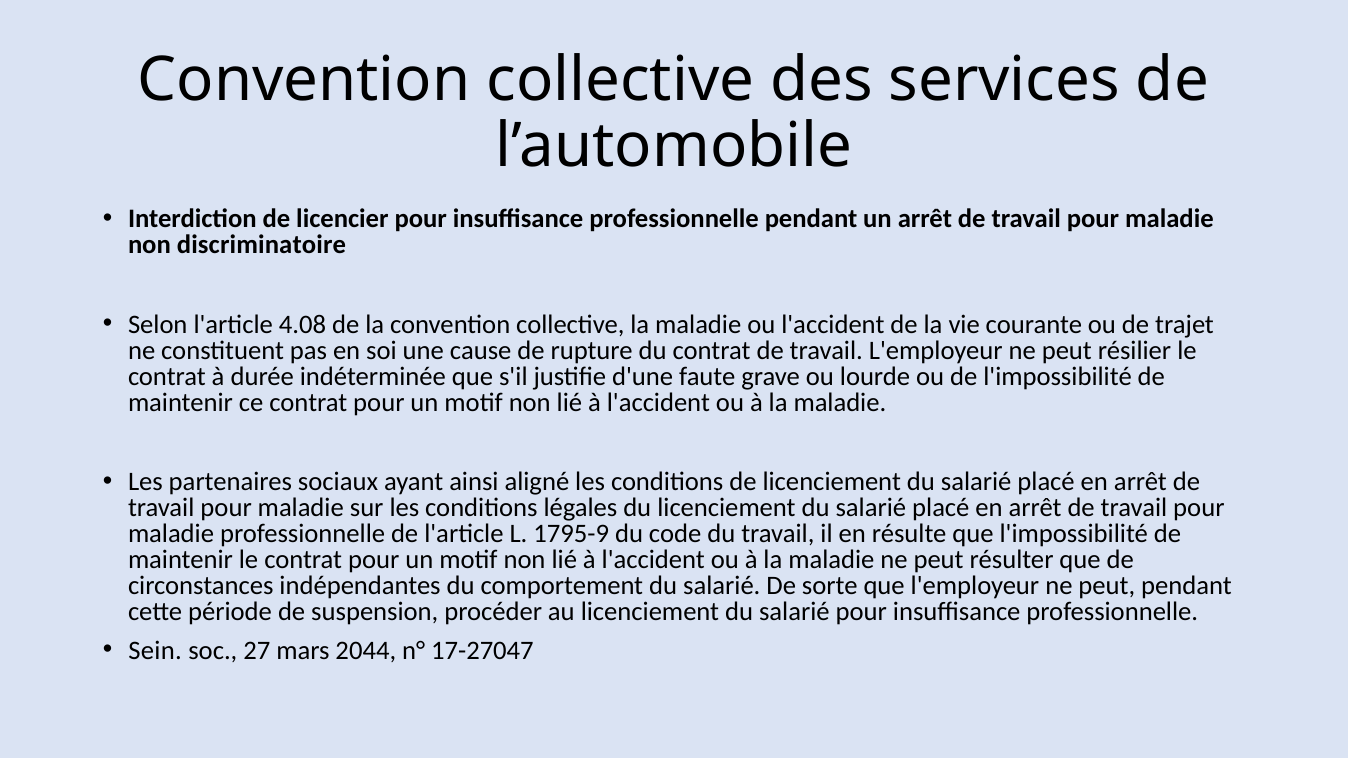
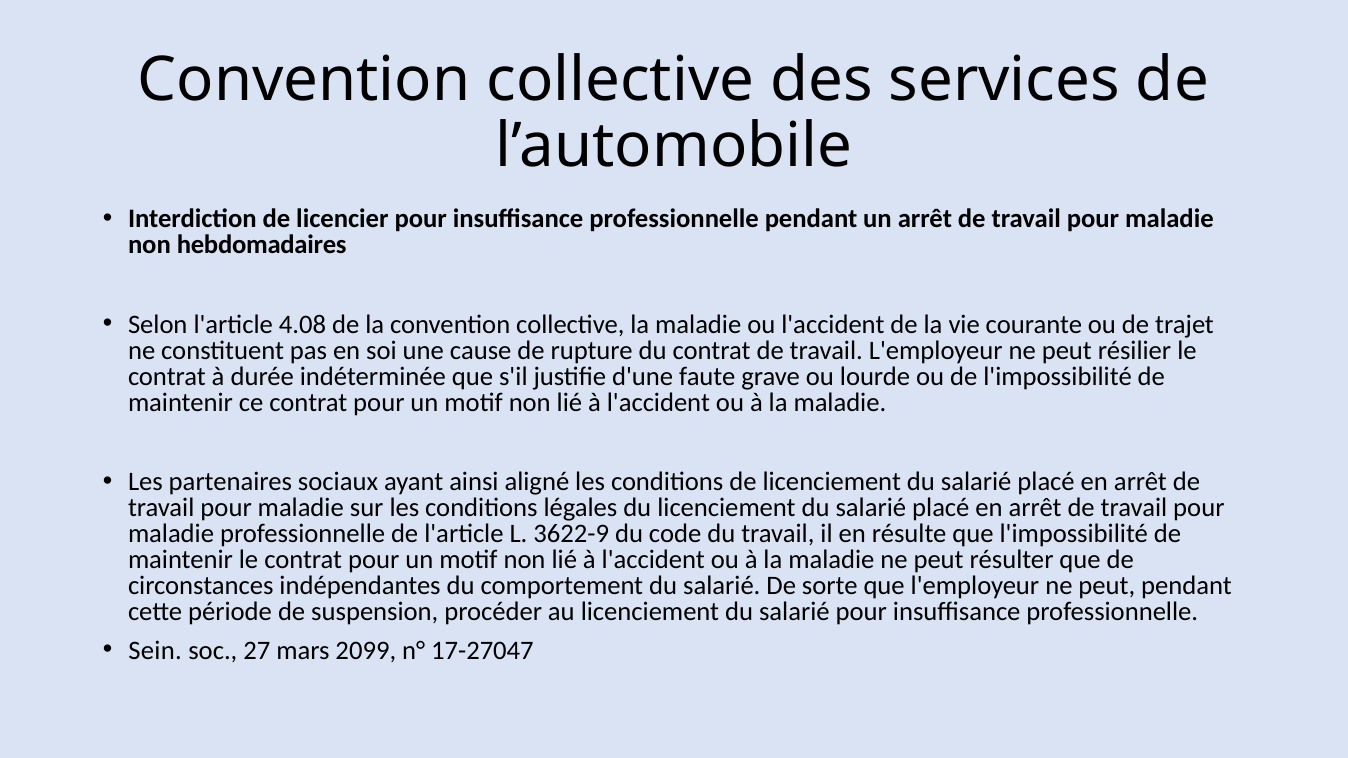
discriminatoire: discriminatoire -> hebdomadaires
1795-9: 1795-9 -> 3622-9
2044: 2044 -> 2099
